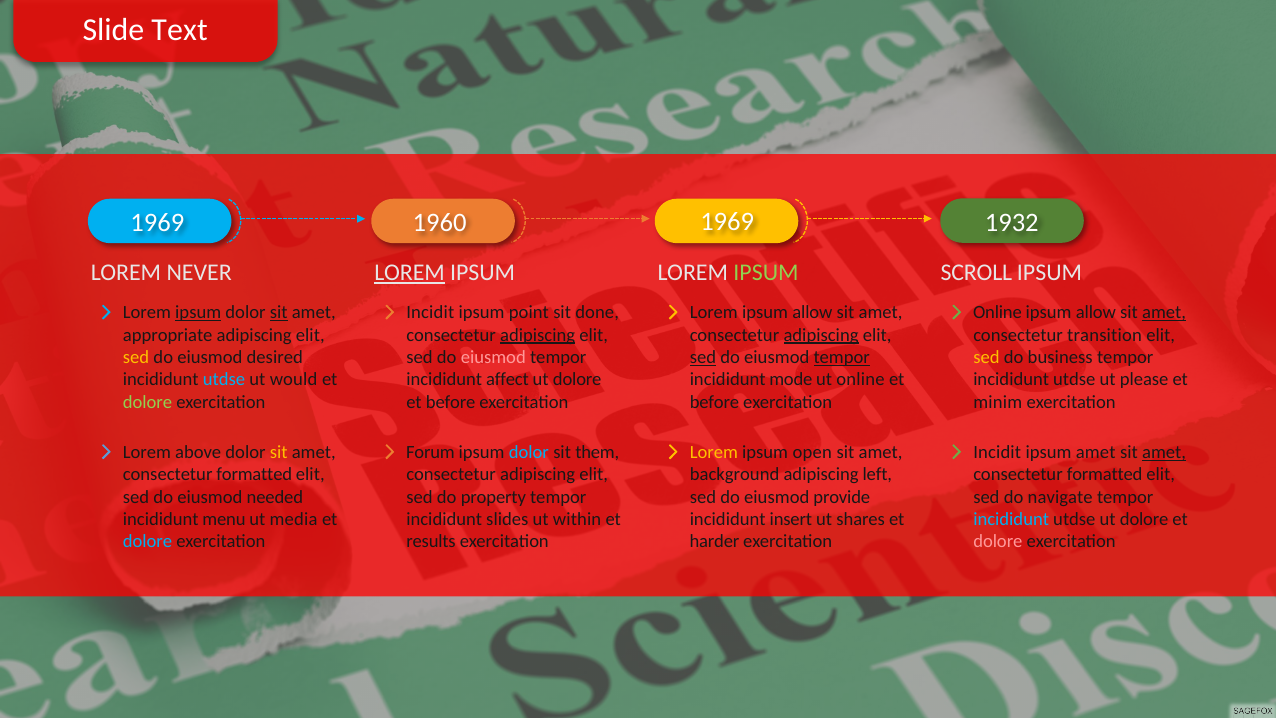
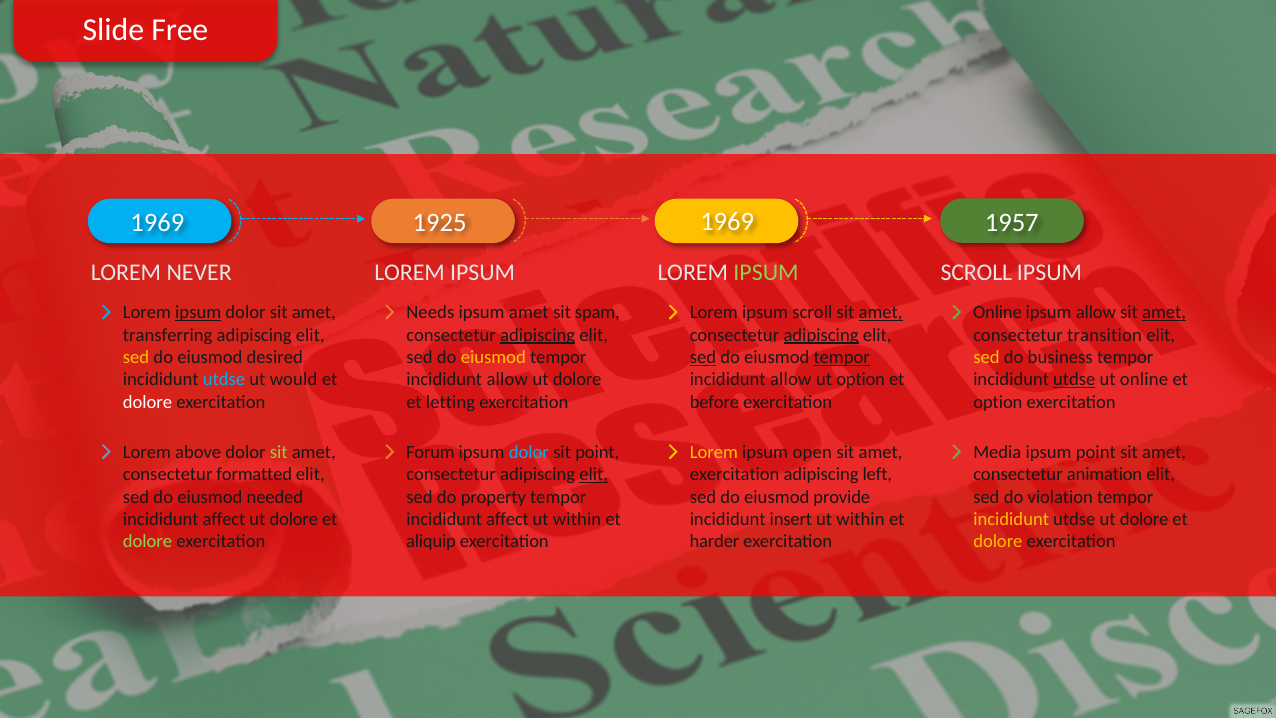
Text: Text -> Free
1960: 1960 -> 1925
1932: 1932 -> 1957
LOREM at (410, 272) underline: present -> none
sit at (279, 313) underline: present -> none
Incidit at (430, 313): Incidit -> Needs
ipsum point: point -> amet
done: done -> spam
Lorem ipsum allow: allow -> scroll
amet at (881, 313) underline: none -> present
appropriate: appropriate -> transferring
eiusmod at (493, 357) colour: pink -> yellow
affect at (507, 380): affect -> allow
mode at (791, 380): mode -> allow
ut online: online -> option
utdse at (1074, 380) underline: none -> present
ut please: please -> online
dolore at (148, 402) colour: light green -> white
before at (451, 402): before -> letting
minim at (998, 402): minim -> option
sit at (279, 452) colour: yellow -> light green
sit them: them -> point
Incidit at (997, 452): Incidit -> Media
ipsum amet: amet -> point
amet at (1164, 452) underline: present -> none
elit at (594, 475) underline: none -> present
background at (735, 475): background -> exercitation
formatted at (1105, 475): formatted -> animation
navigate: navigate -> violation
menu at (224, 519): menu -> affect
media at (294, 519): media -> dolore
slides at (507, 519): slides -> affect
shares at (861, 519): shares -> within
incididunt at (1011, 519) colour: light blue -> yellow
dolore at (148, 542) colour: light blue -> light green
results: results -> aliquip
dolore at (998, 542) colour: pink -> yellow
